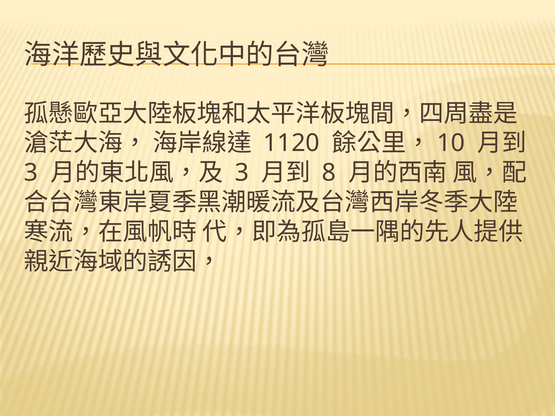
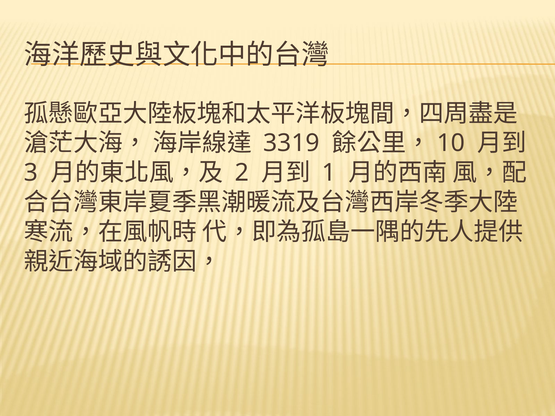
1120: 1120 -> 3319
3 at (242, 173): 3 -> 2
8: 8 -> 1
